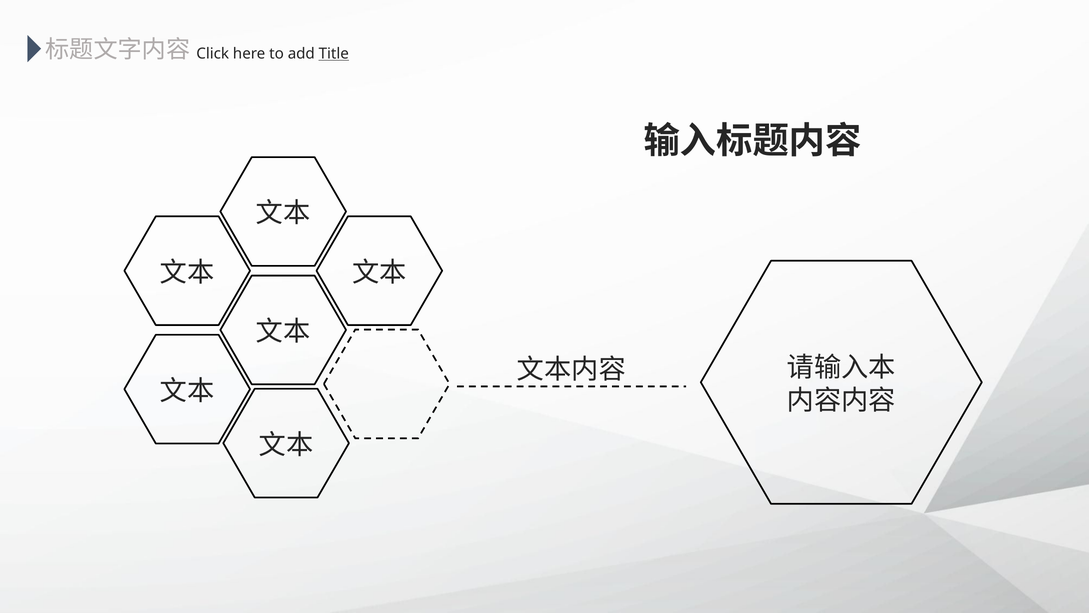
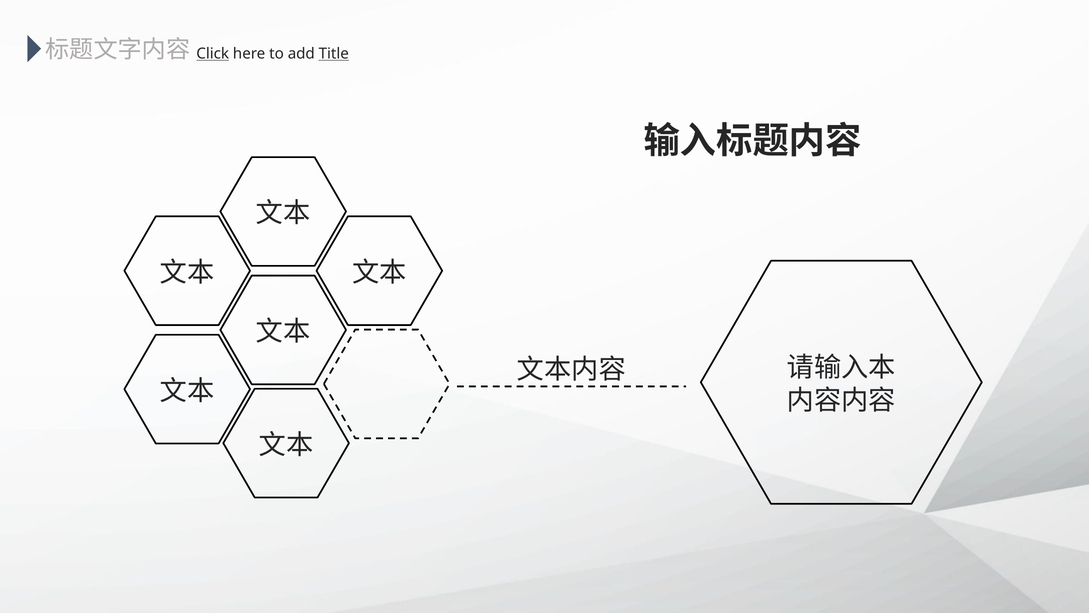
Click underline: none -> present
